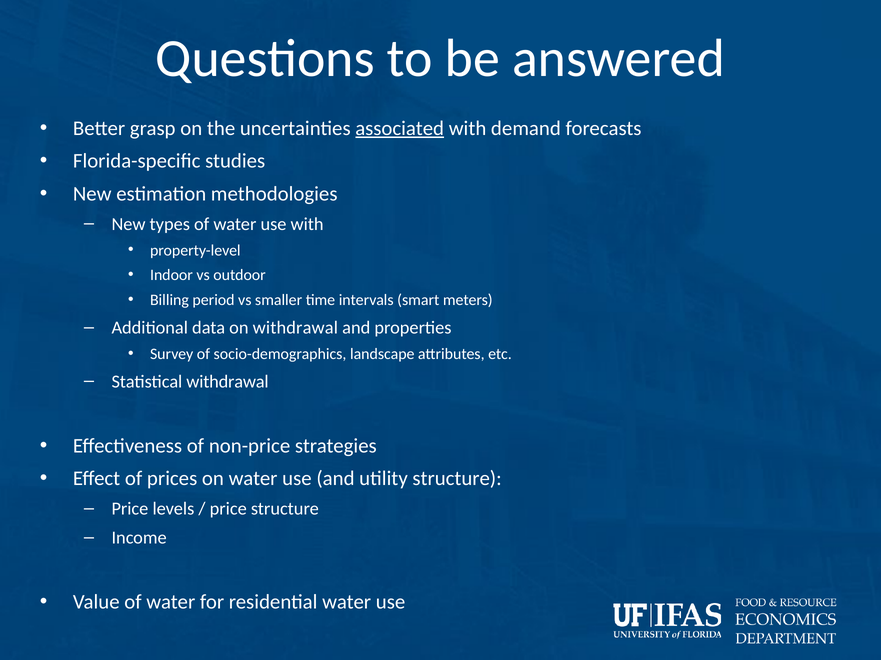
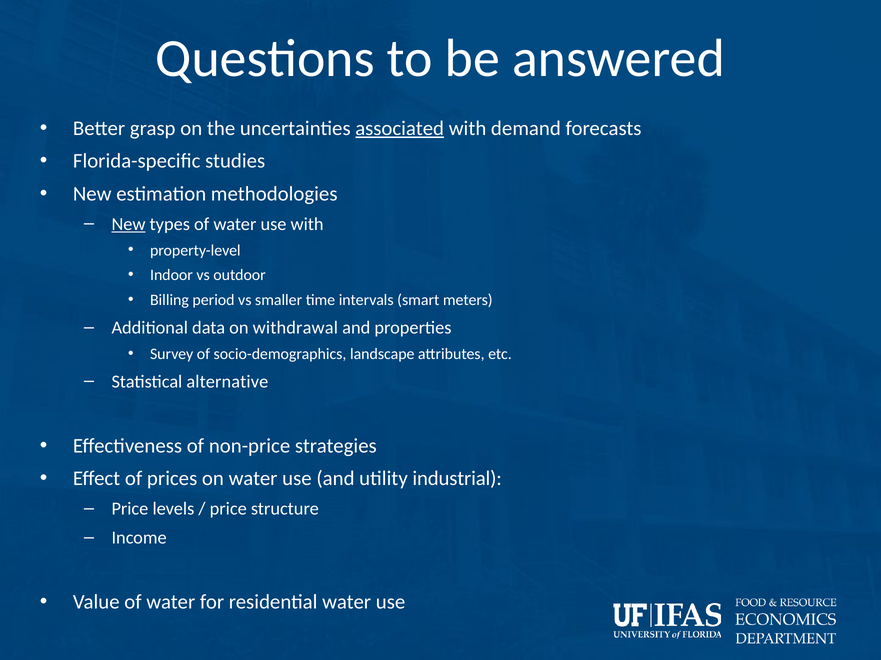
New at (129, 224) underline: none -> present
Statistical withdrawal: withdrawal -> alternative
utility structure: structure -> industrial
